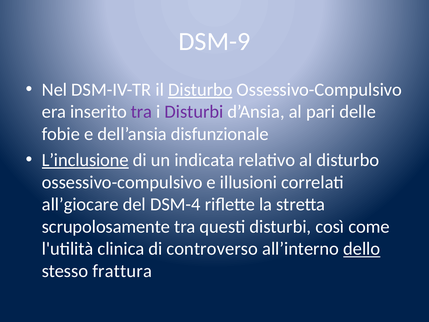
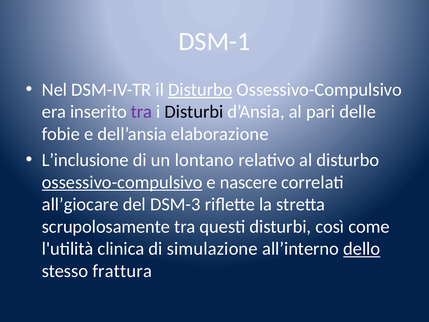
DSM-9: DSM-9 -> DSM-1
Disturbi at (194, 112) colour: purple -> black
disfunzionale: disfunzionale -> elaborazione
L’inclusione underline: present -> none
indicata: indicata -> lontano
ossessivo-compulsivo at (122, 182) underline: none -> present
illusioni: illusioni -> nascere
DSM-4: DSM-4 -> DSM-3
controverso: controverso -> simulazione
